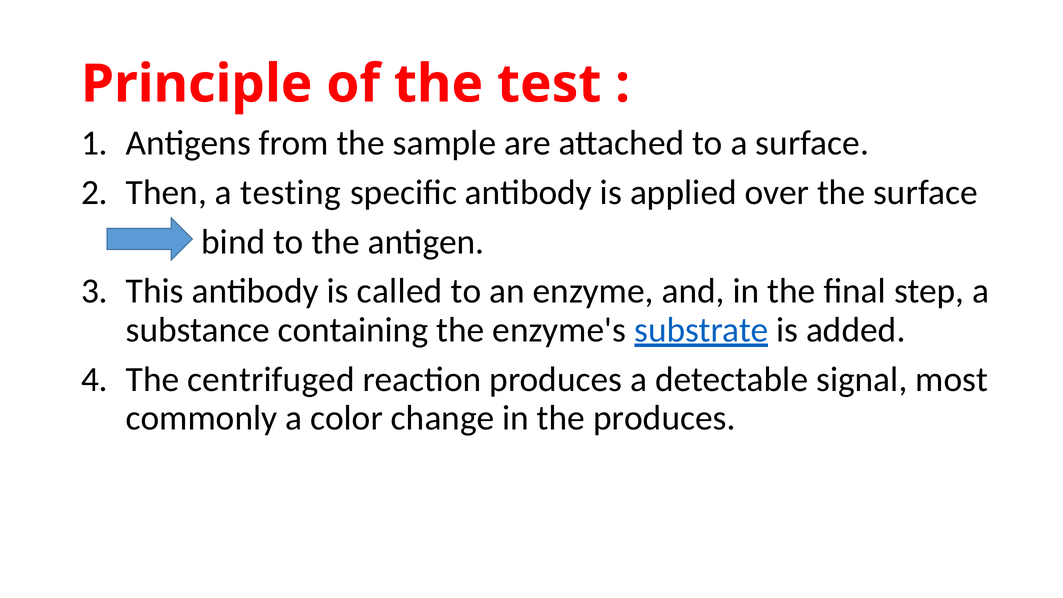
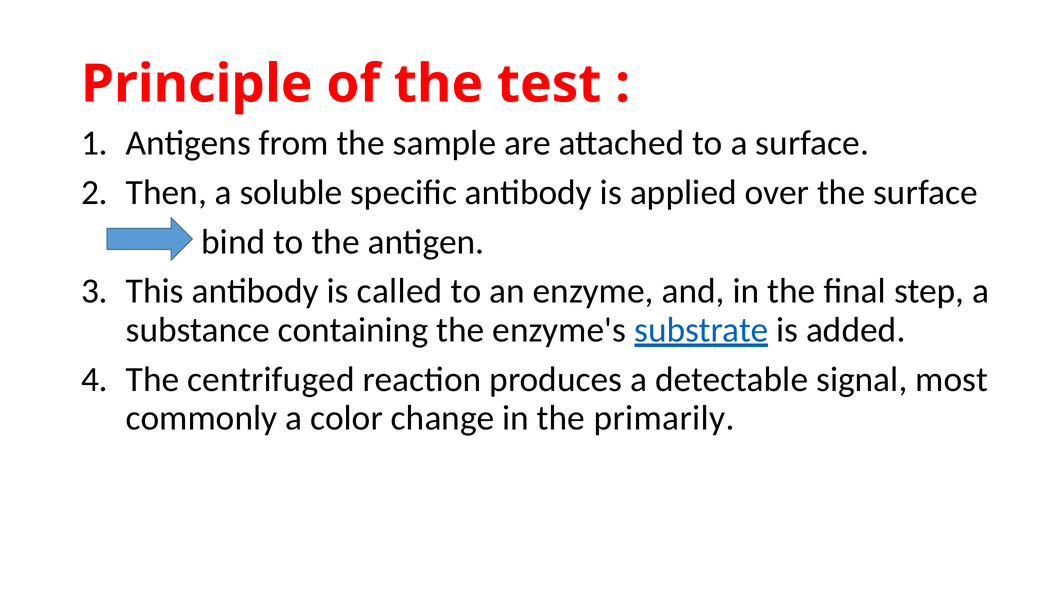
testing: testing -> soluble
the produces: produces -> primarily
